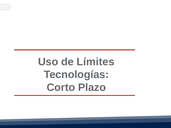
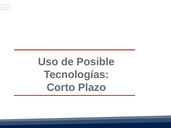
Límites: Límites -> Posible
